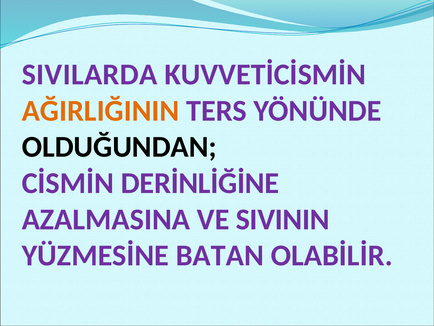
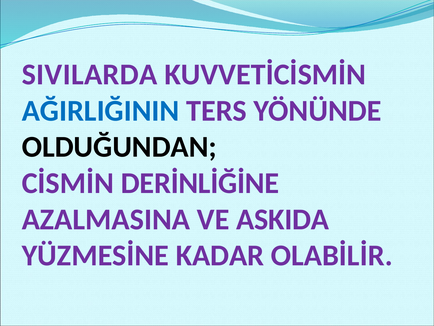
AĞIRLIĞININ colour: orange -> blue
SIVININ: SIVININ -> ASKIDA
BATAN: BATAN -> KADAR
